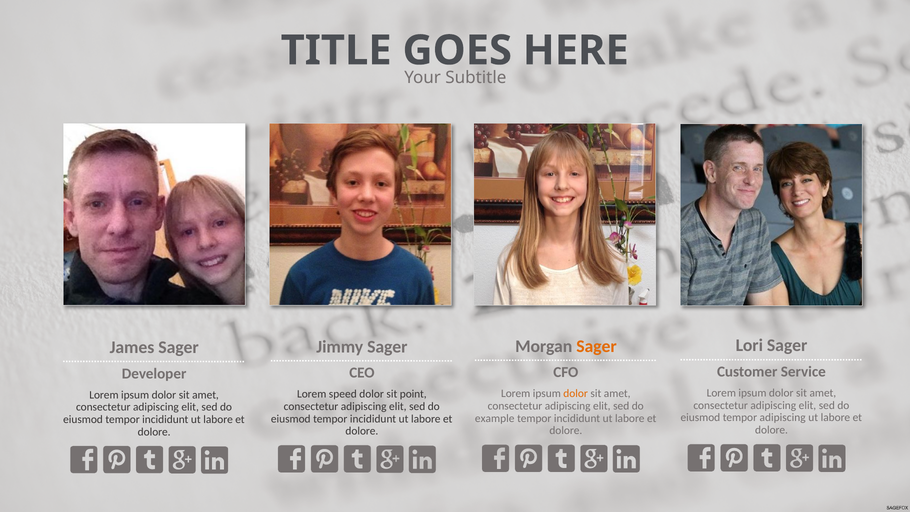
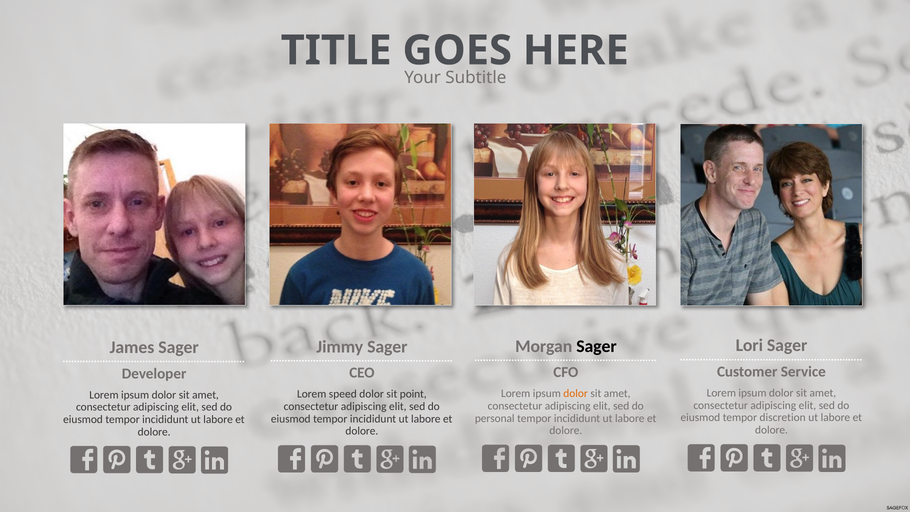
Sager at (596, 346) colour: orange -> black
tempor adipiscing: adipiscing -> discretion
example: example -> personal
